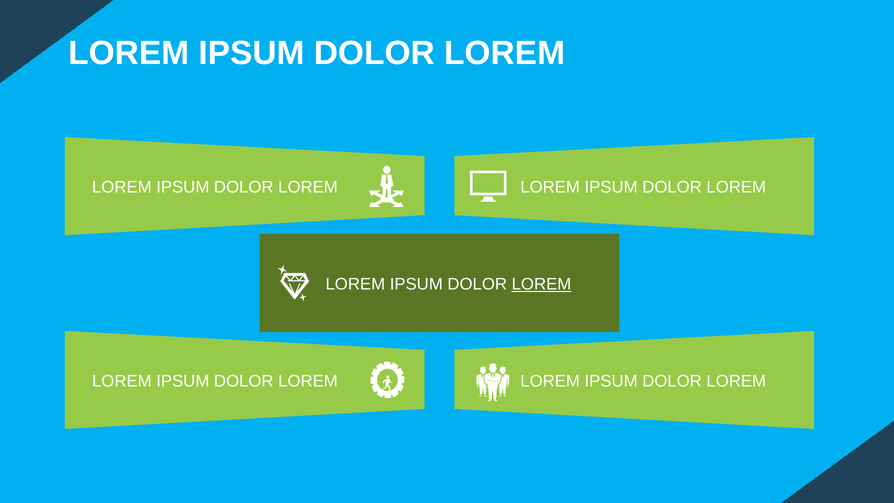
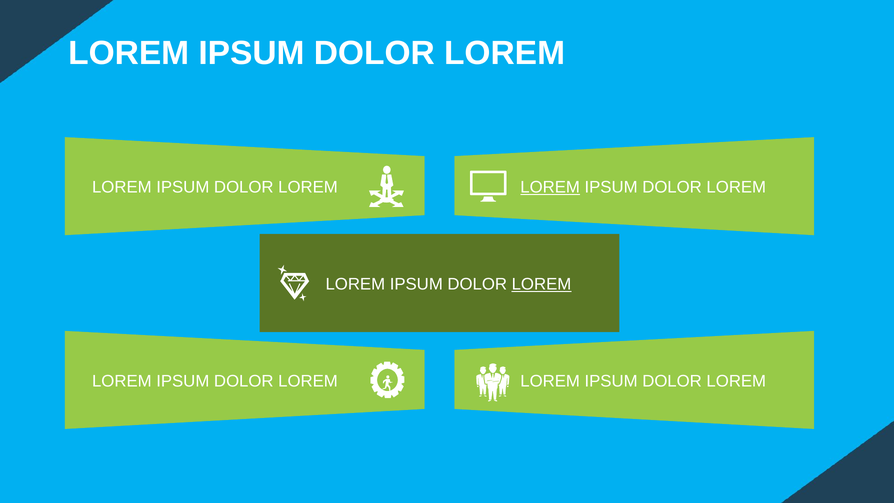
LOREM at (550, 187) underline: none -> present
